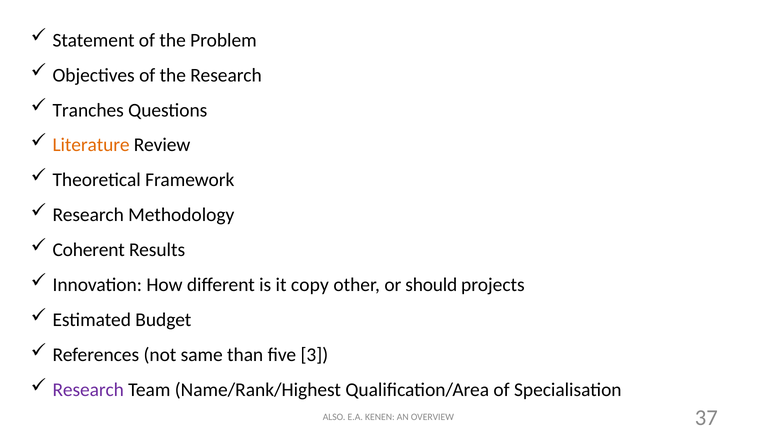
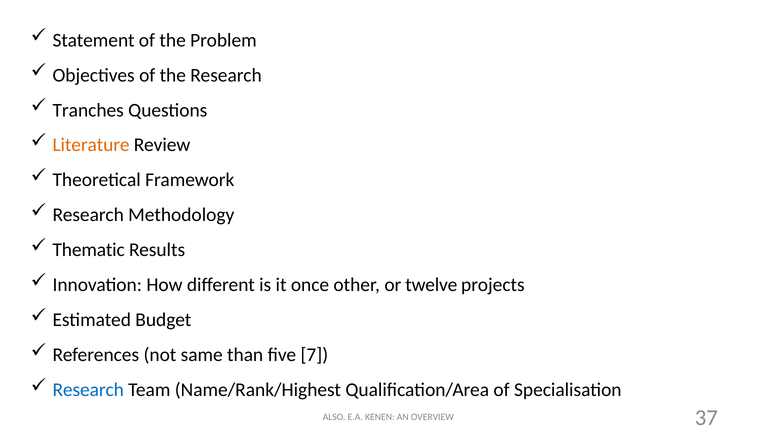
Coherent: Coherent -> Thematic
copy: copy -> once
should: should -> twelve
3: 3 -> 7
Research at (88, 390) colour: purple -> blue
